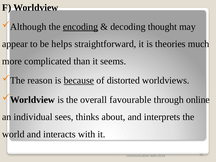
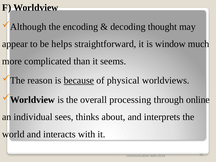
encoding underline: present -> none
theories: theories -> window
distorted: distorted -> physical
favourable: favourable -> processing
